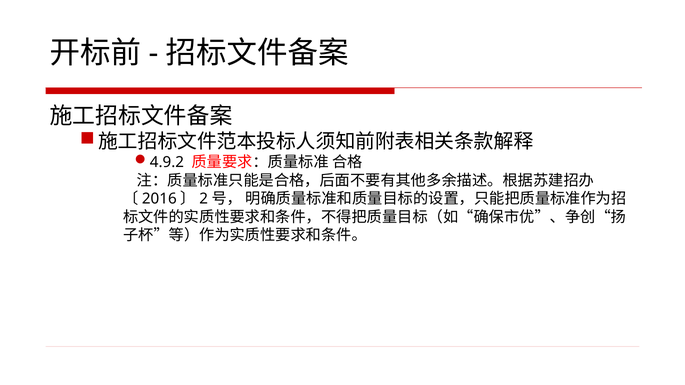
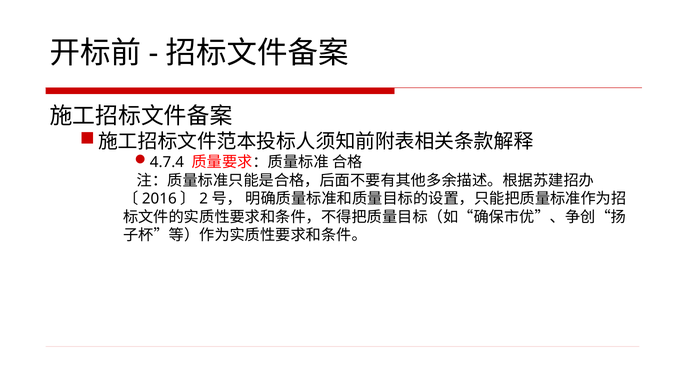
4.9.2: 4.9.2 -> 4.7.4
